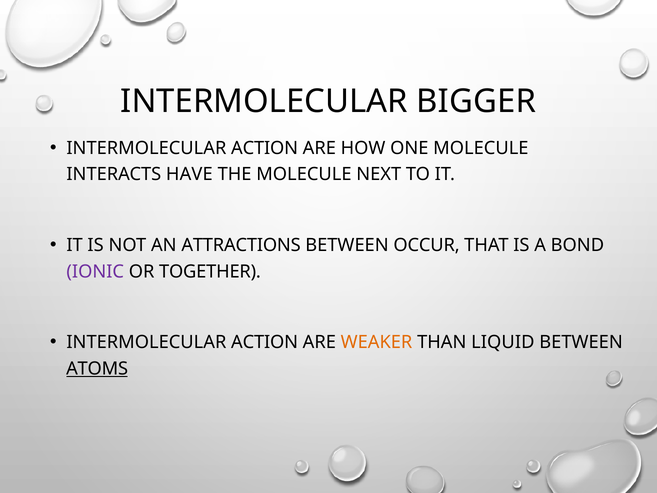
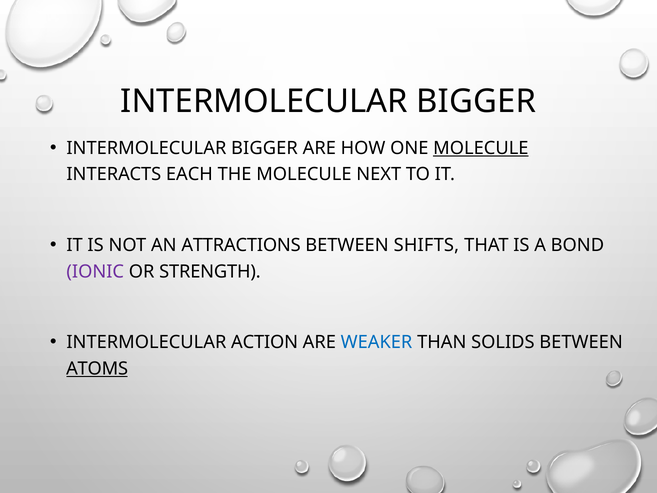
ACTION at (265, 148): ACTION -> BIGGER
MOLECULE at (481, 148) underline: none -> present
HAVE: HAVE -> EACH
OCCUR: OCCUR -> SHIFTS
TOGETHER: TOGETHER -> STRENGTH
WEAKER colour: orange -> blue
LIQUID: LIQUID -> SOLIDS
